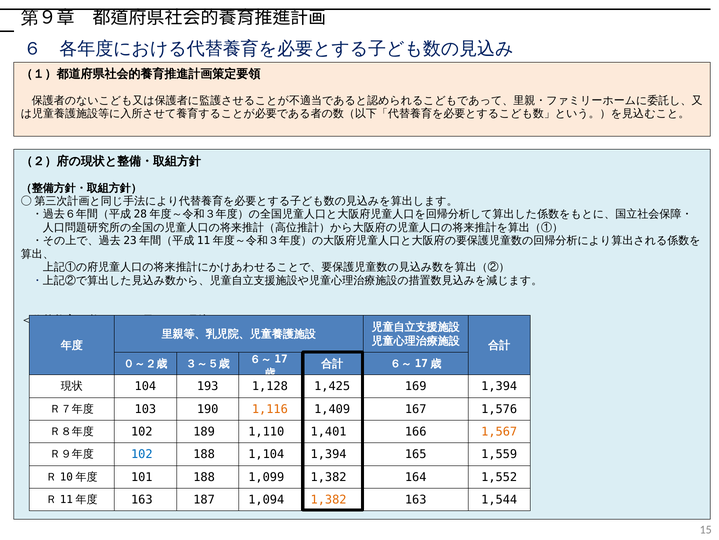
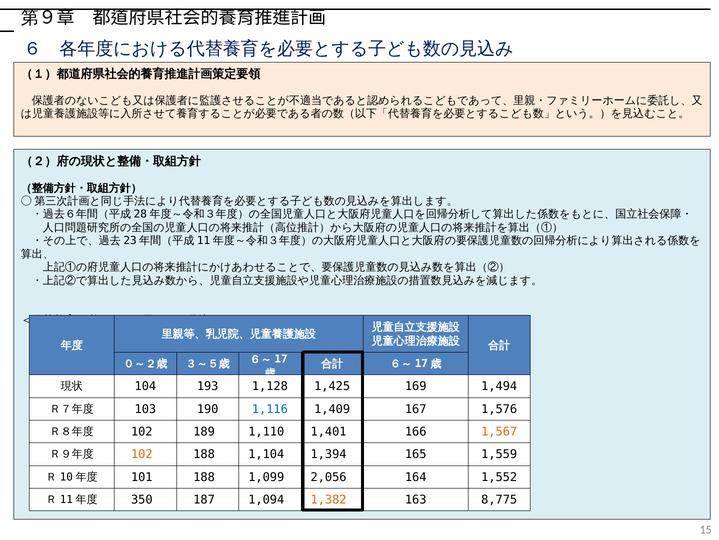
169 1,394: 1,394 -> 1,494
1,116 colour: orange -> blue
102 at (142, 454) colour: blue -> orange
1,099 1,382: 1,382 -> 2,056
163 at (142, 499): 163 -> 350
1,544: 1,544 -> 8,775
